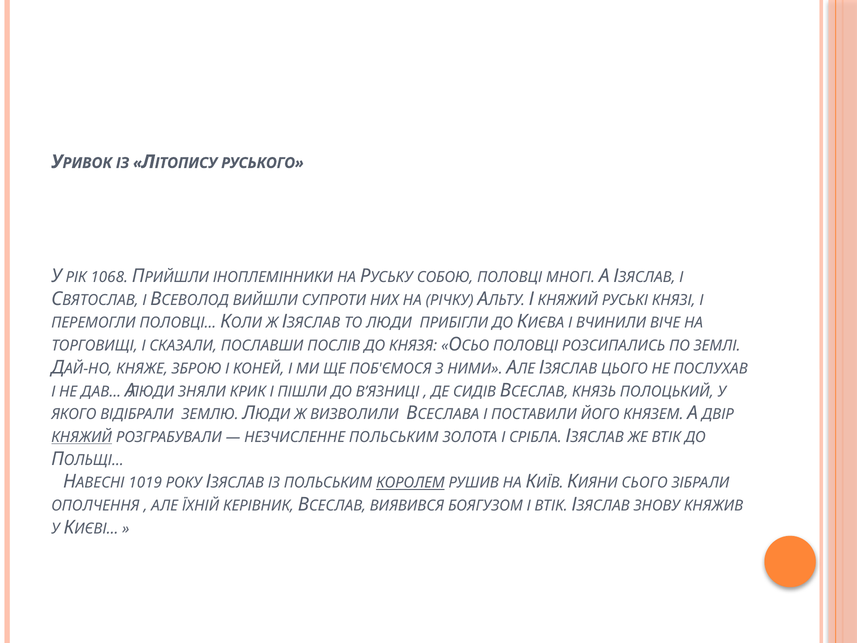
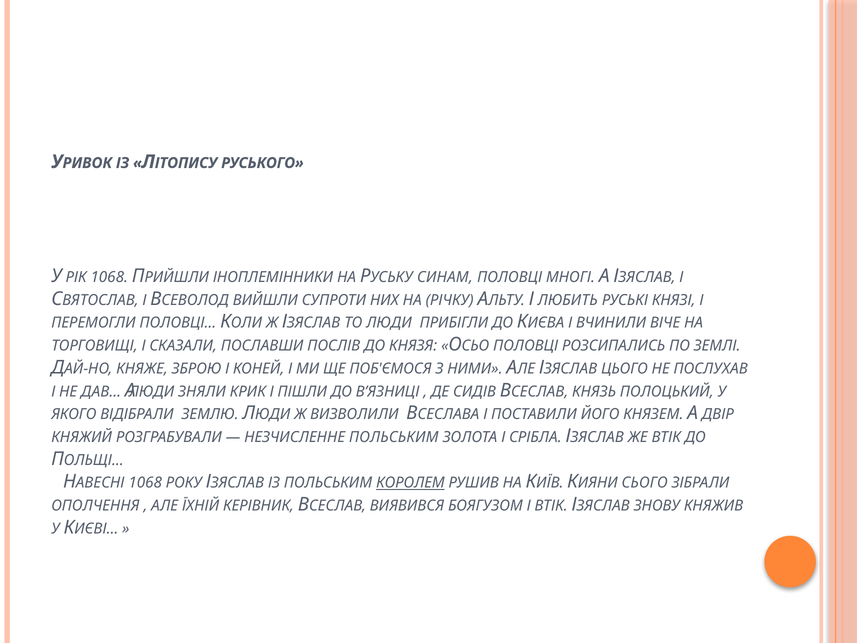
СОБОЮ: СОБОЮ -> СИНАМ
І КНЯЖИЙ: КНЯЖИЙ -> ЛЮБИТЬ
КНЯЖИЙ at (82, 437) underline: present -> none
НАВЕСНІ 1019: 1019 -> 1068
